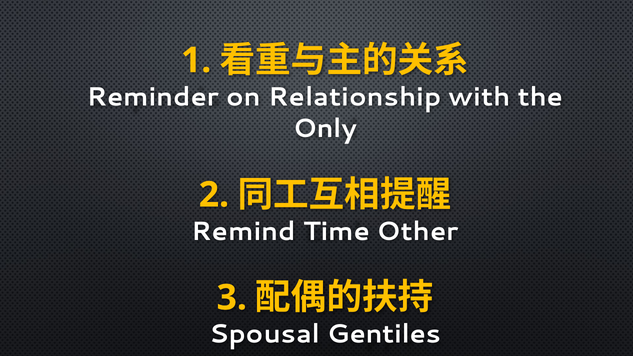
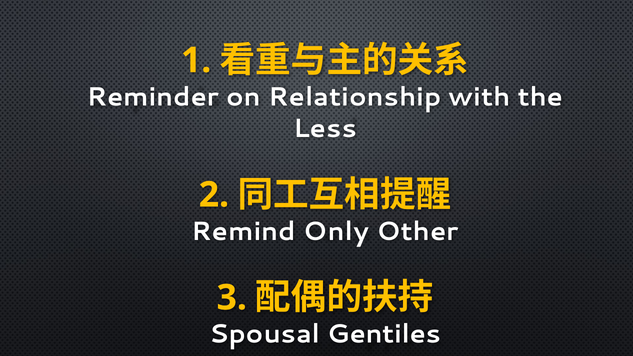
Only: Only -> Less
Time: Time -> Only
